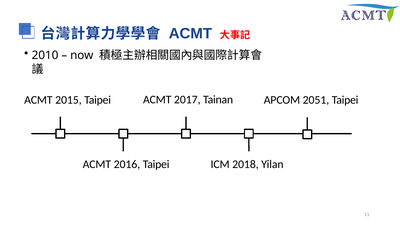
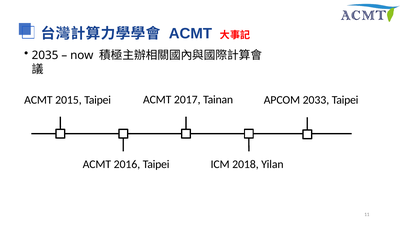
2010: 2010 -> 2035
2051: 2051 -> 2033
